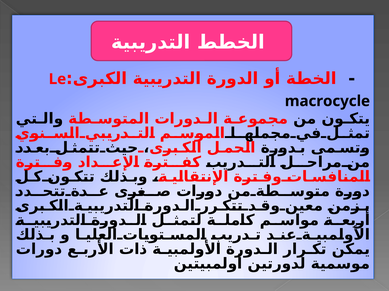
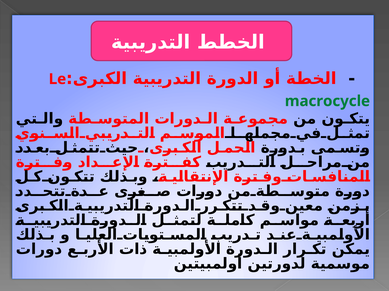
macrocycle colour: black -> green
